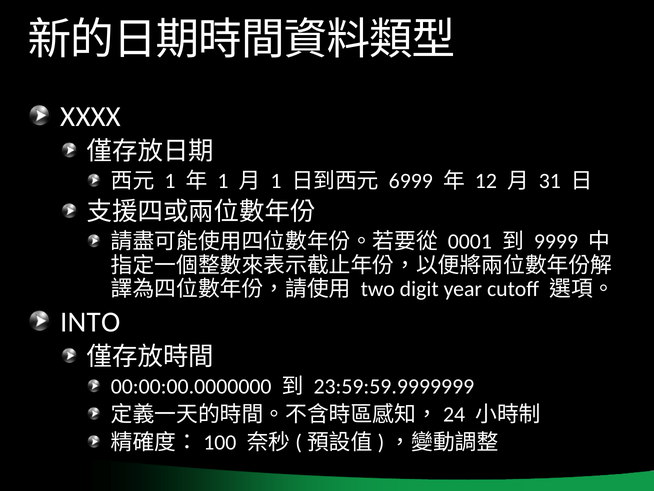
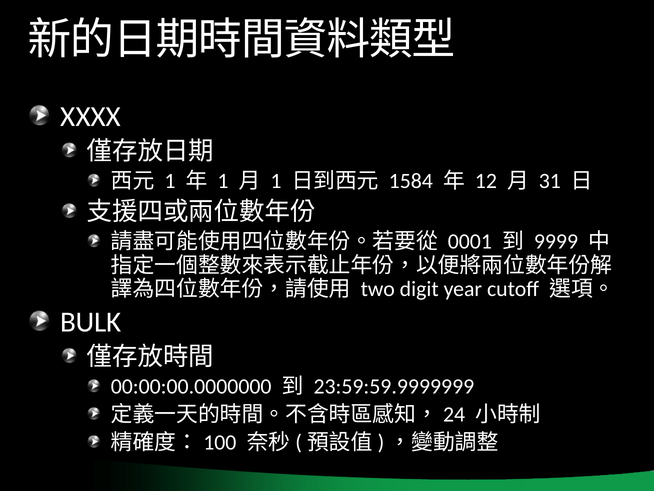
6999: 6999 -> 1584
INTO: INTO -> BULK
